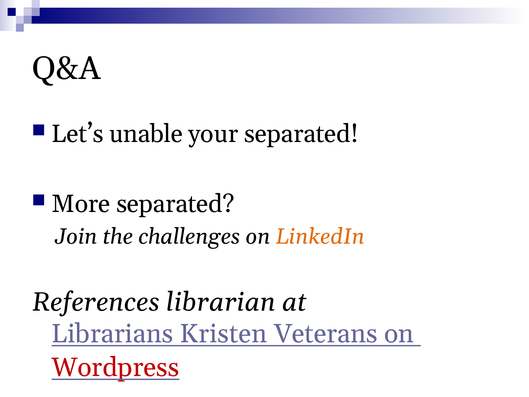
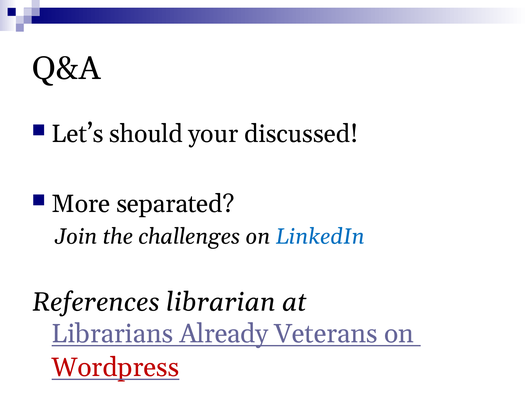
unable: unable -> should
your separated: separated -> discussed
LinkedIn colour: orange -> blue
Kristen: Kristen -> Already
